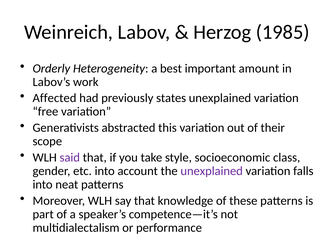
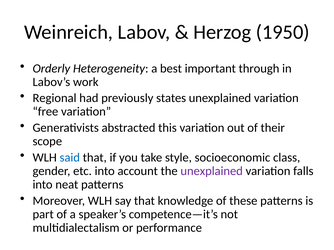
1985: 1985 -> 1950
amount: amount -> through
Affected: Affected -> Regional
said colour: purple -> blue
